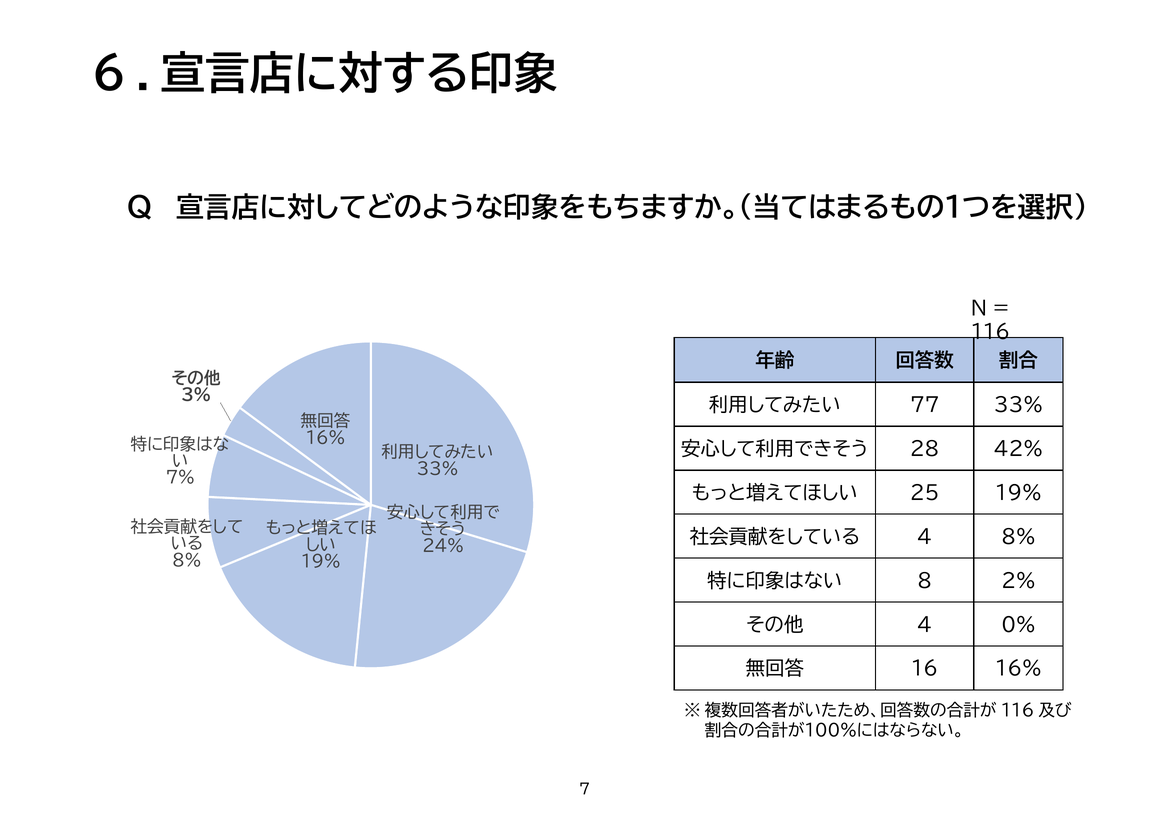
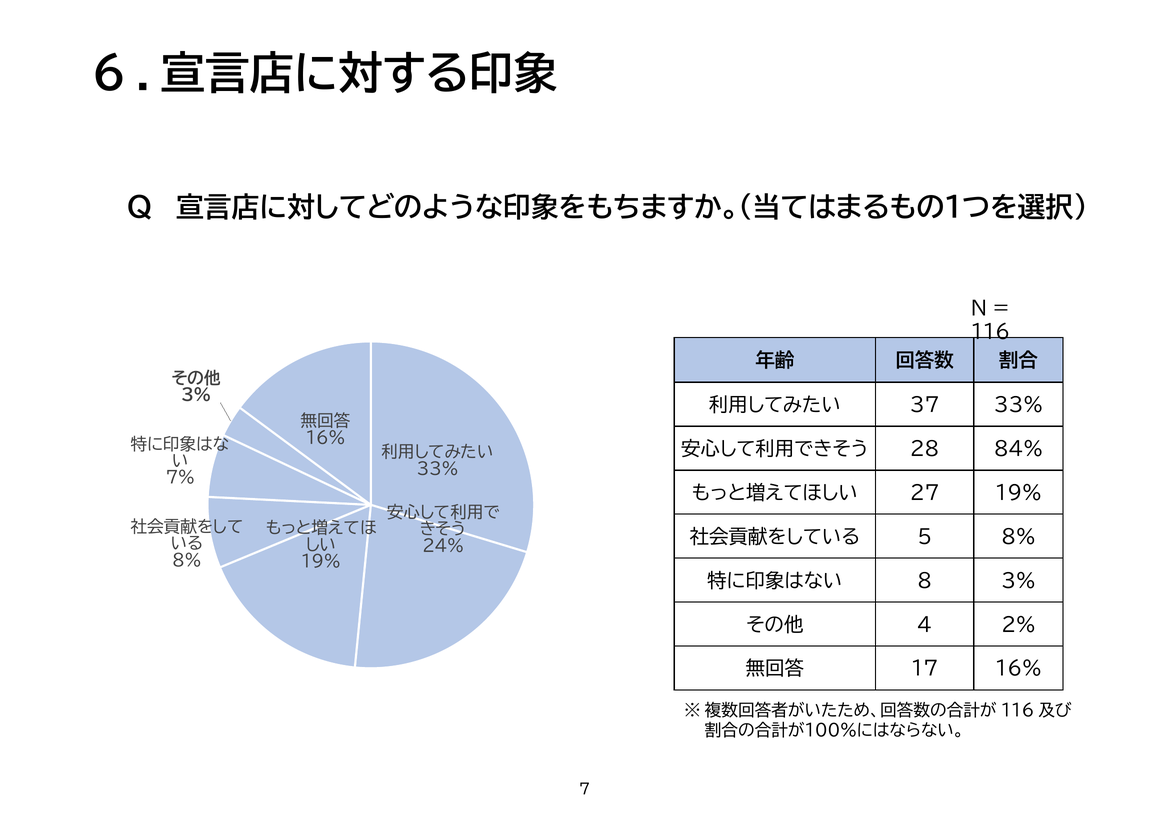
77: 77 -> 37
42%: 42% -> 84%
25: 25 -> 27
4 at (925, 537): 4 -> 5
8 2%: 2% -> 3%
0%: 0% -> 2%
16: 16 -> 17
